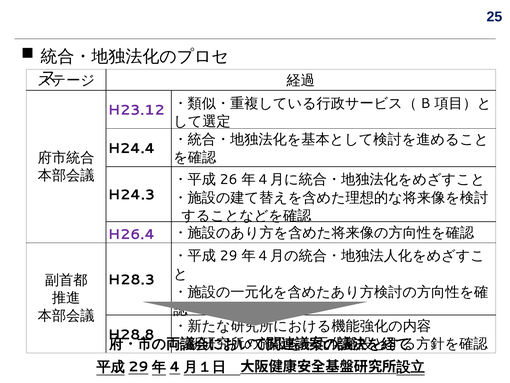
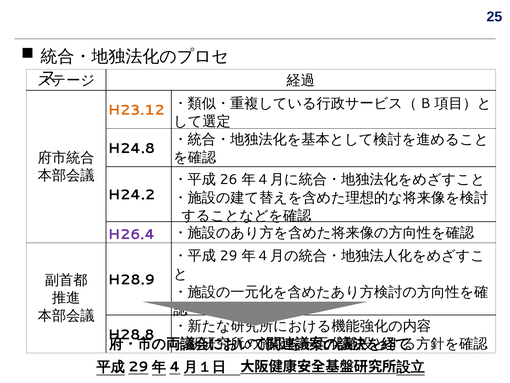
H23.12 colour: purple -> orange
H24.4: H24.4 -> H24.8
H24.3: H24.3 -> H24.2
H28.3: H28.3 -> H28.9
